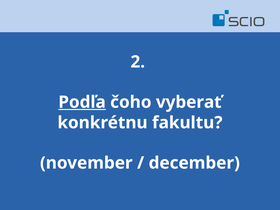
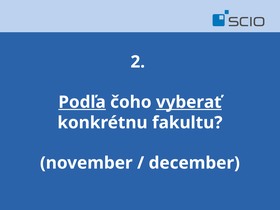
vyberať underline: none -> present
